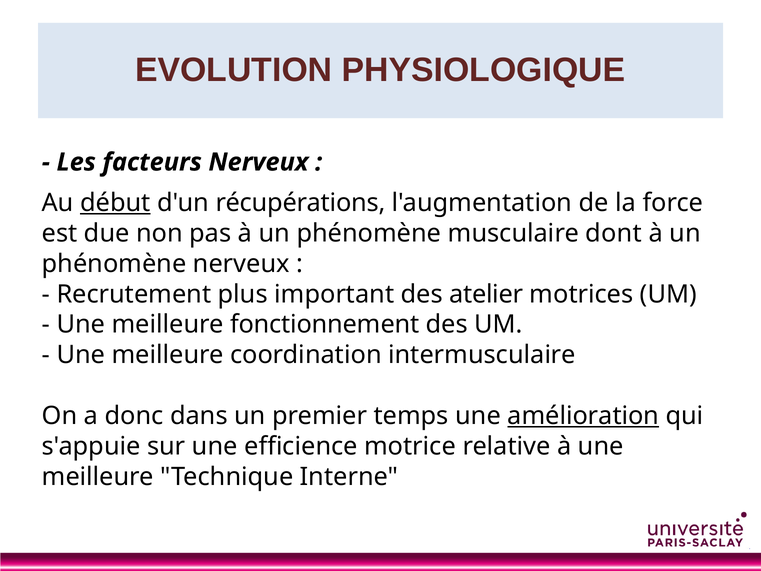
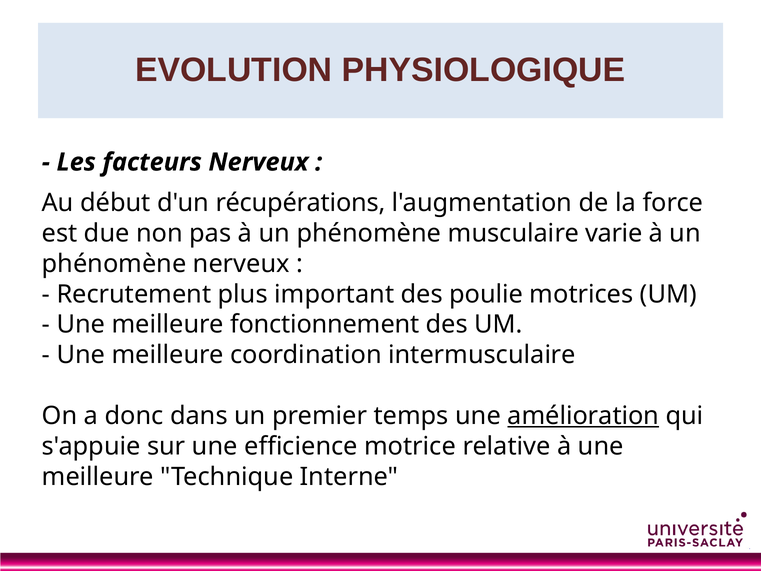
début underline: present -> none
dont: dont -> varie
atelier: atelier -> poulie
